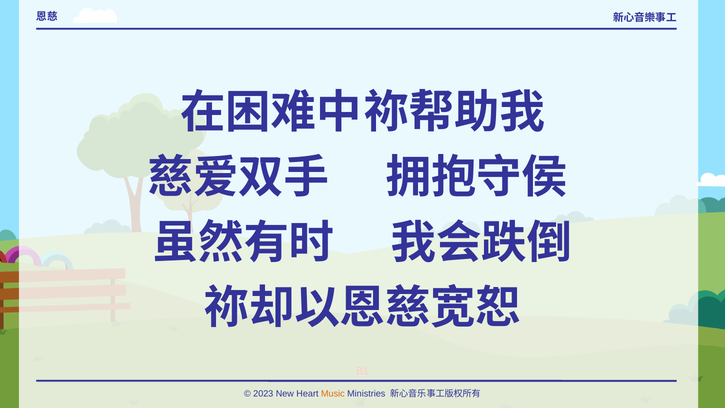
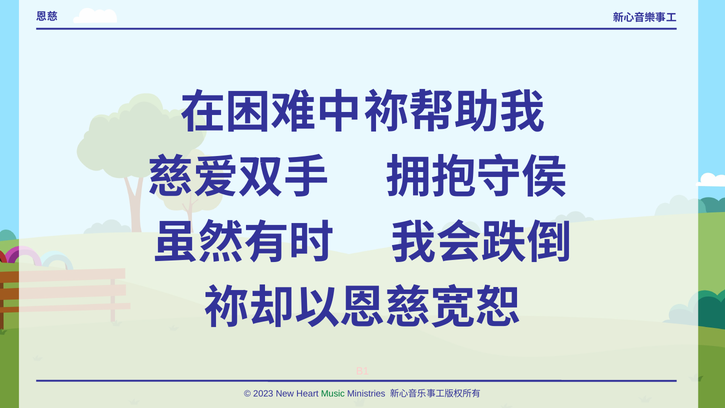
Music colour: orange -> green
